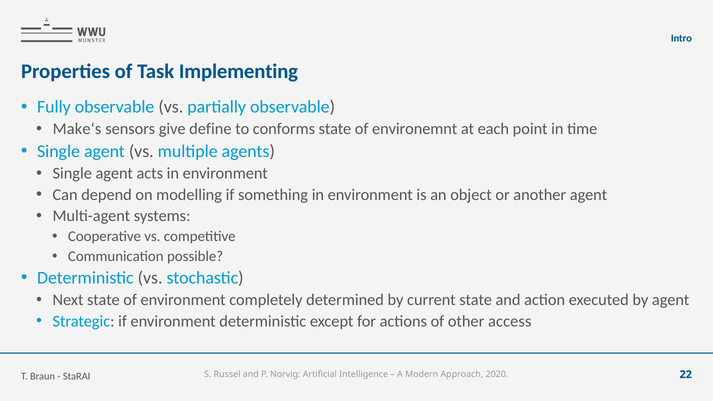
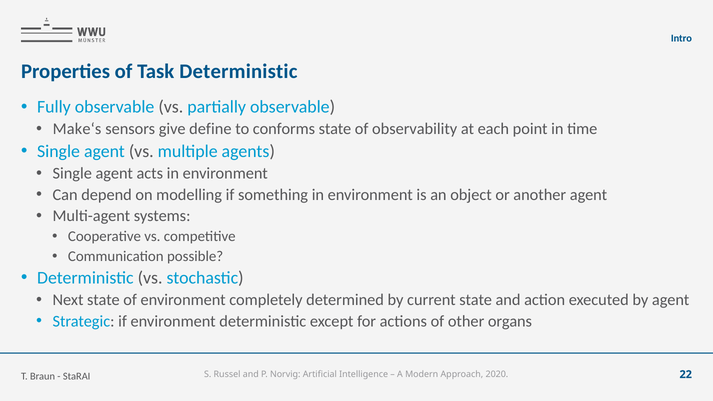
Task Implementing: Implementing -> Deterministic
environemnt: environemnt -> observability
access: access -> organs
